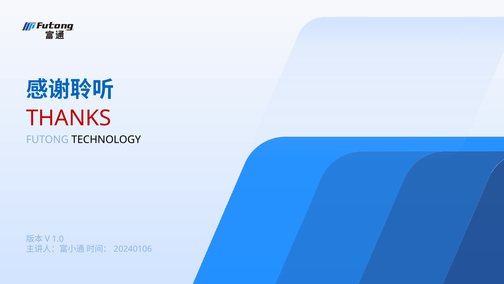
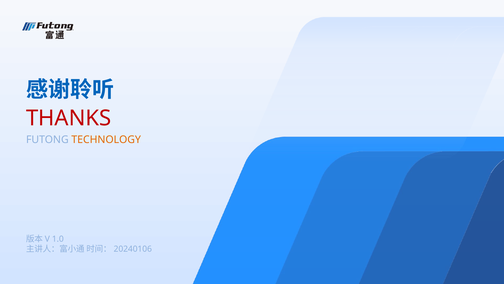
TECHNOLOGY colour: black -> orange
